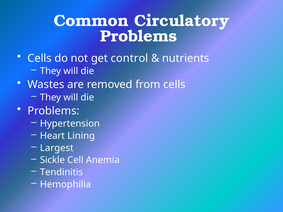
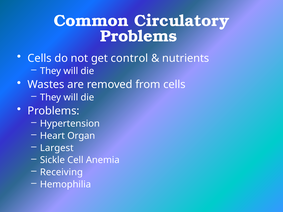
Lining: Lining -> Organ
Tendinitis: Tendinitis -> Receiving
